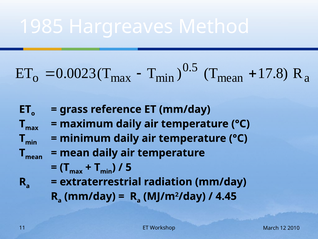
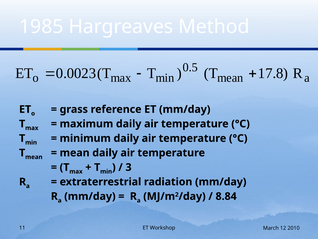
5 at (129, 167): 5 -> 3
4.45: 4.45 -> 8.84
